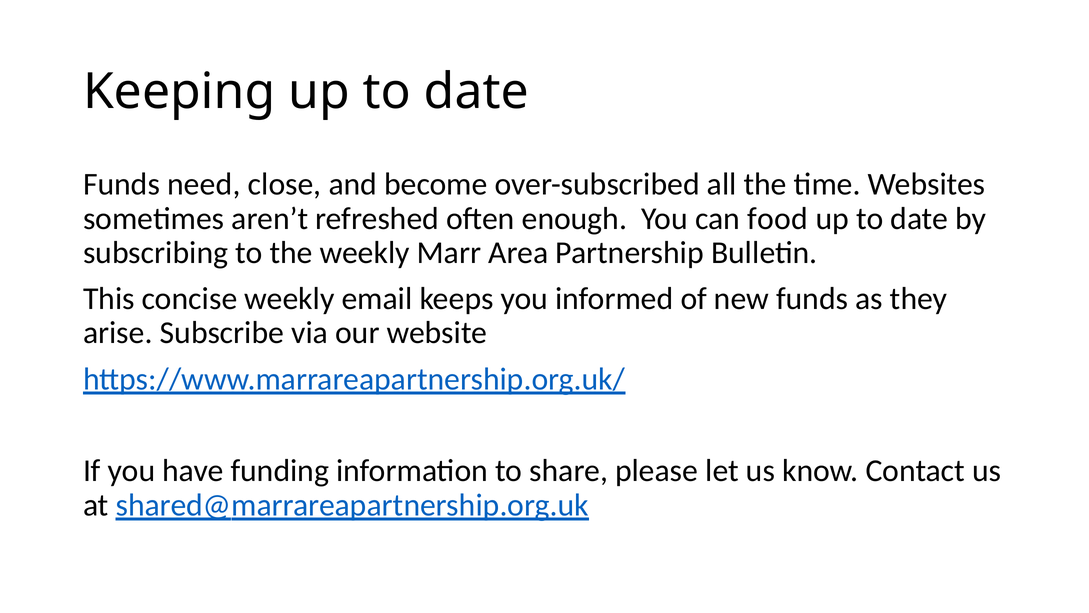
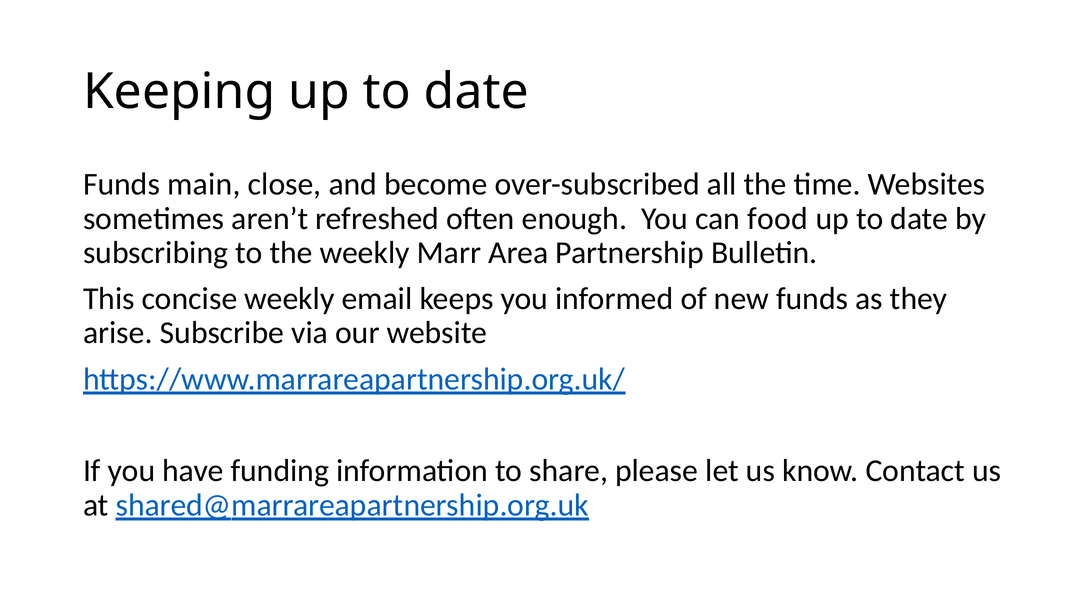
need: need -> main
